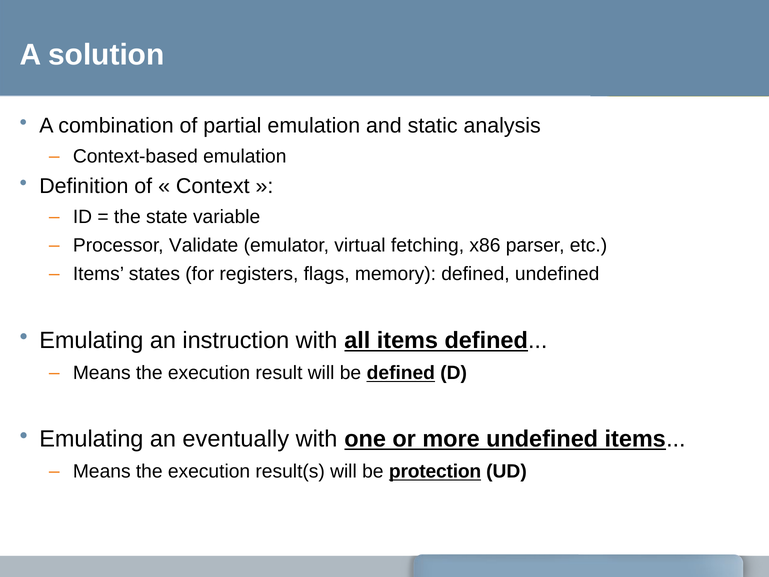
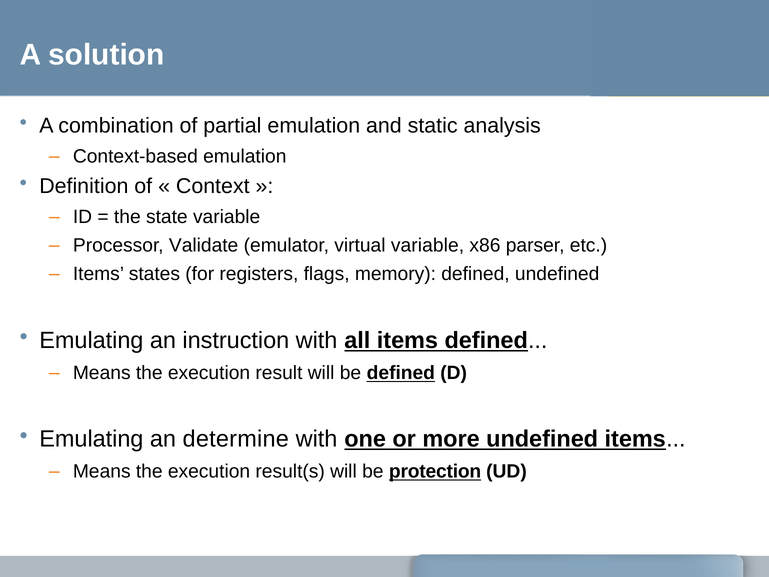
virtual fetching: fetching -> variable
eventually: eventually -> determine
